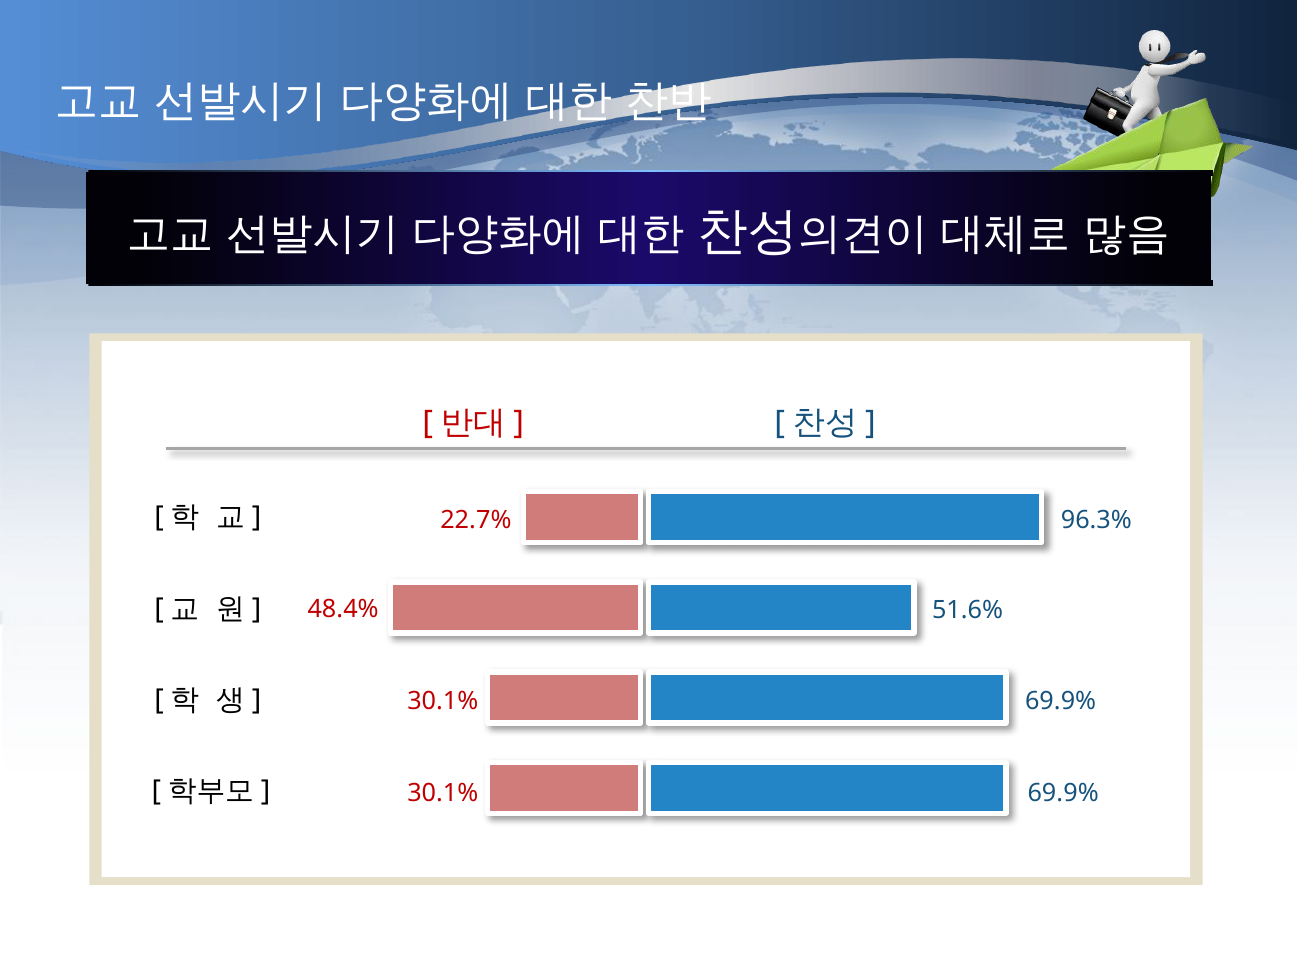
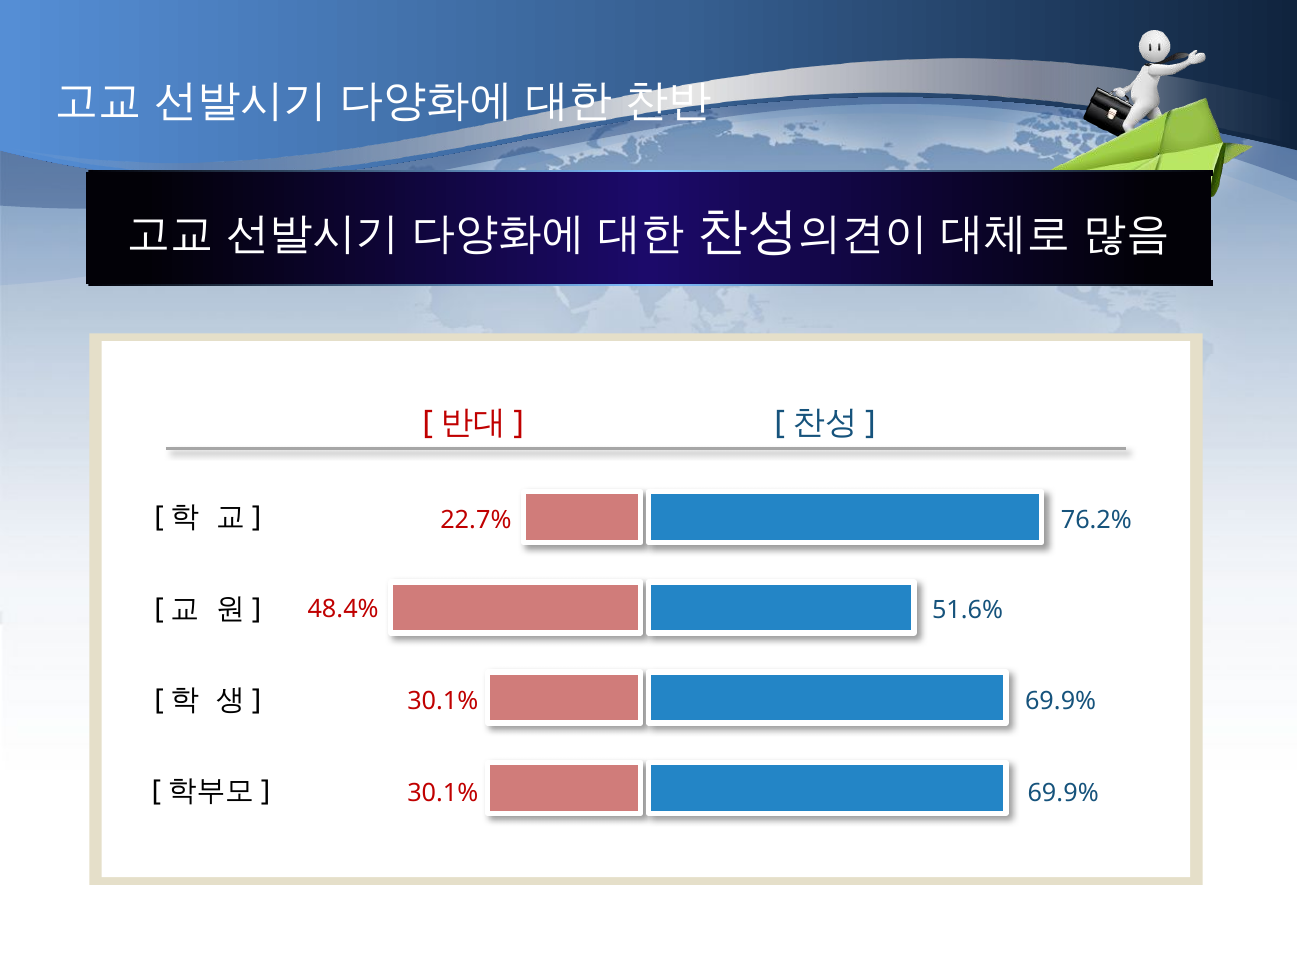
96.3%: 96.3% -> 76.2%
